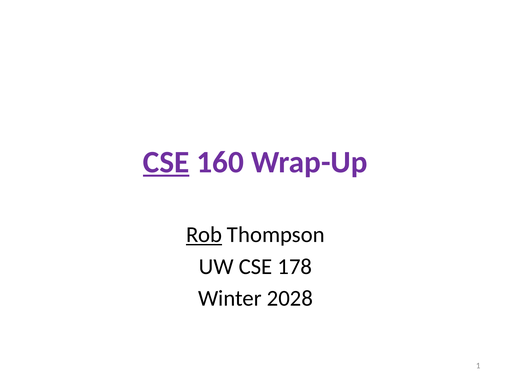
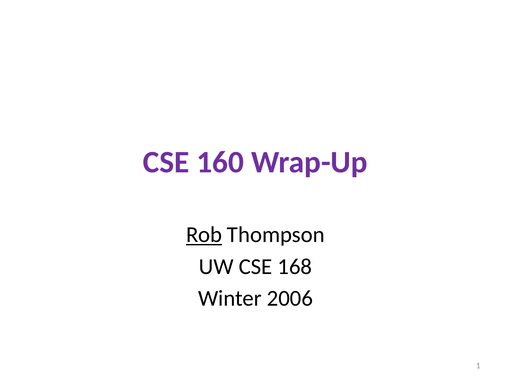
CSE at (166, 162) underline: present -> none
178: 178 -> 168
2028: 2028 -> 2006
